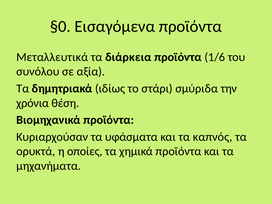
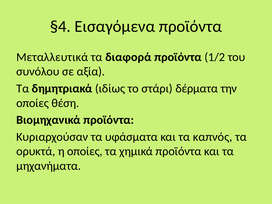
§0: §0 -> §4
διάρκεια: διάρκεια -> διαφορά
1/6: 1/6 -> 1/2
σμύριδα: σμύριδα -> δέρματα
χρόνια at (33, 103): χρόνια -> οποίες
